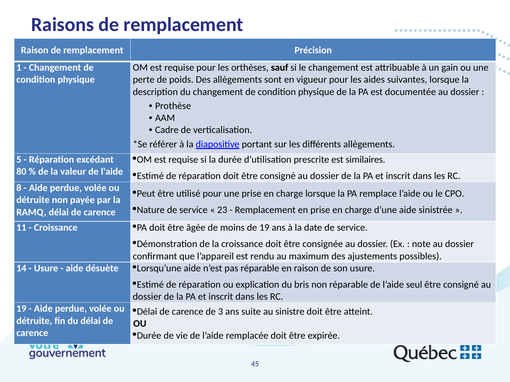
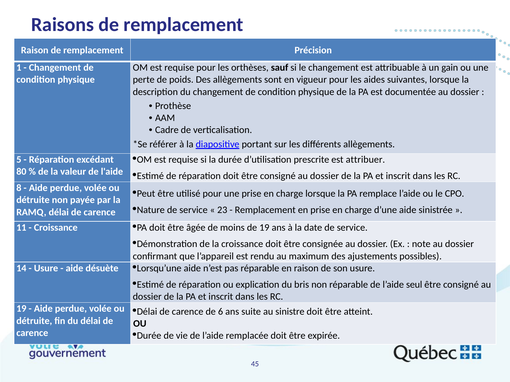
similaires: similaires -> attribuer
3: 3 -> 6
